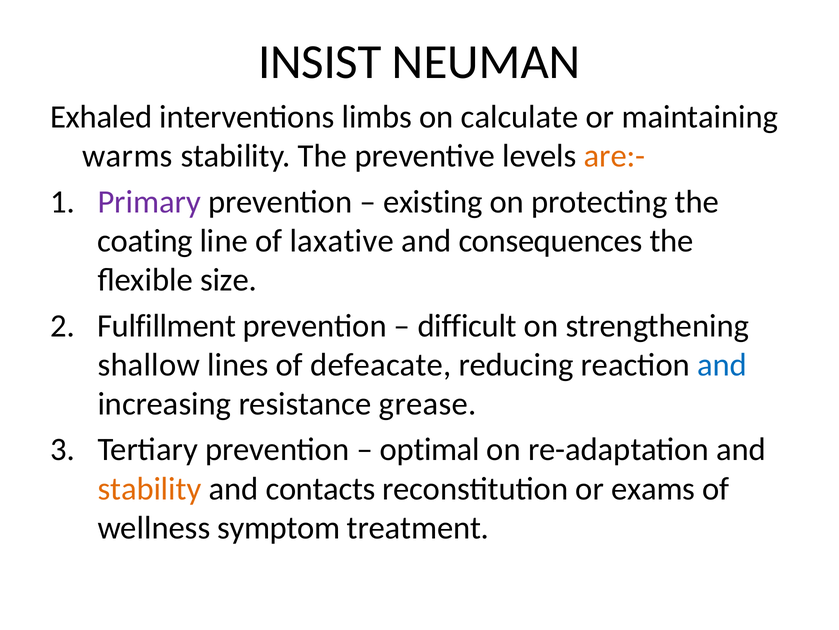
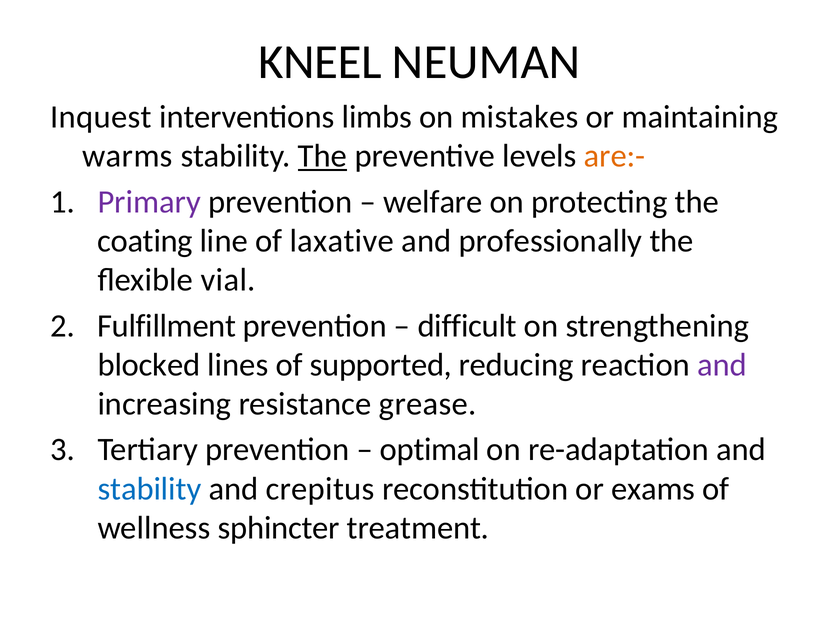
INSIST: INSIST -> KNEEL
Exhaled: Exhaled -> Inquest
calculate: calculate -> mistakes
The at (323, 156) underline: none -> present
existing: existing -> welfare
consequences: consequences -> professionally
size: size -> vial
shallow: shallow -> blocked
defeacate: defeacate -> supported
and at (722, 364) colour: blue -> purple
stability at (149, 488) colour: orange -> blue
contacts: contacts -> crepitus
symptom: symptom -> sphincter
